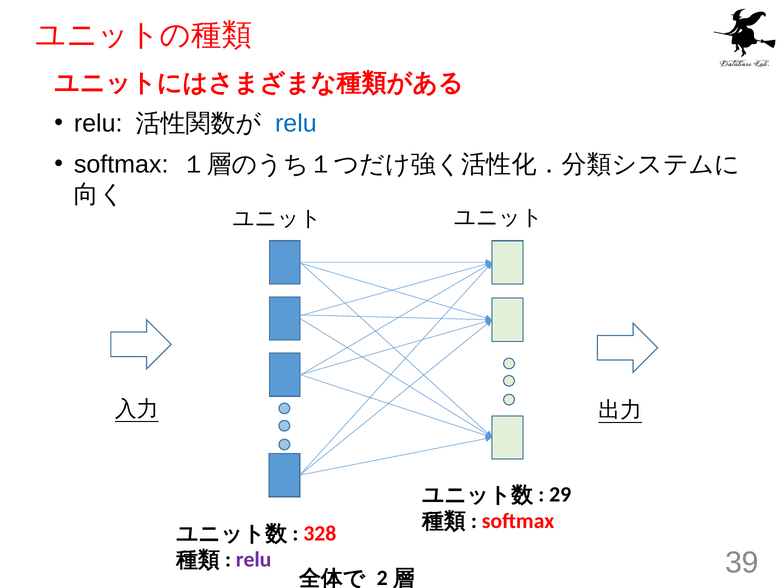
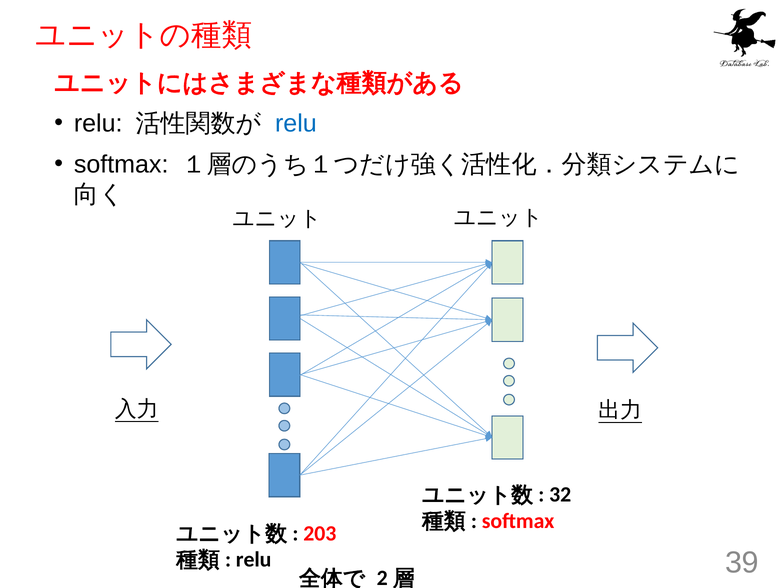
29: 29 -> 32
328: 328 -> 203
relu at (254, 560) colour: purple -> black
